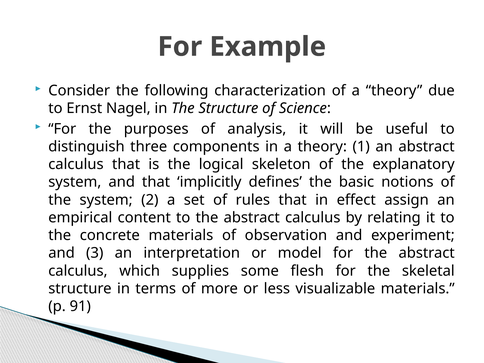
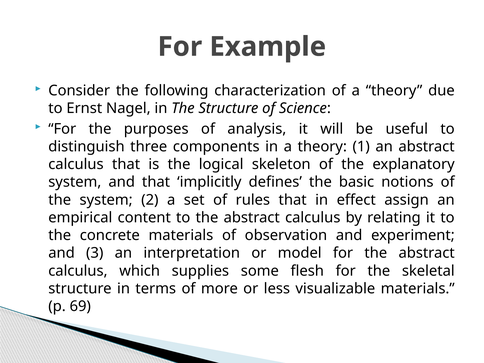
91: 91 -> 69
